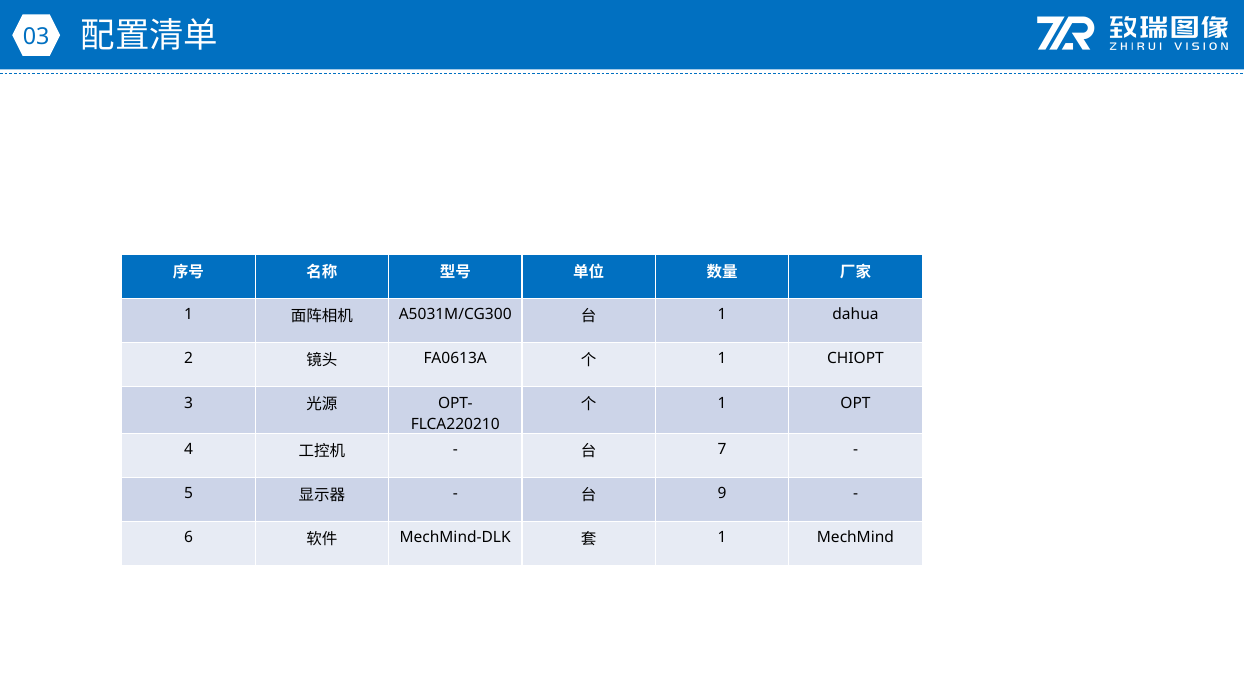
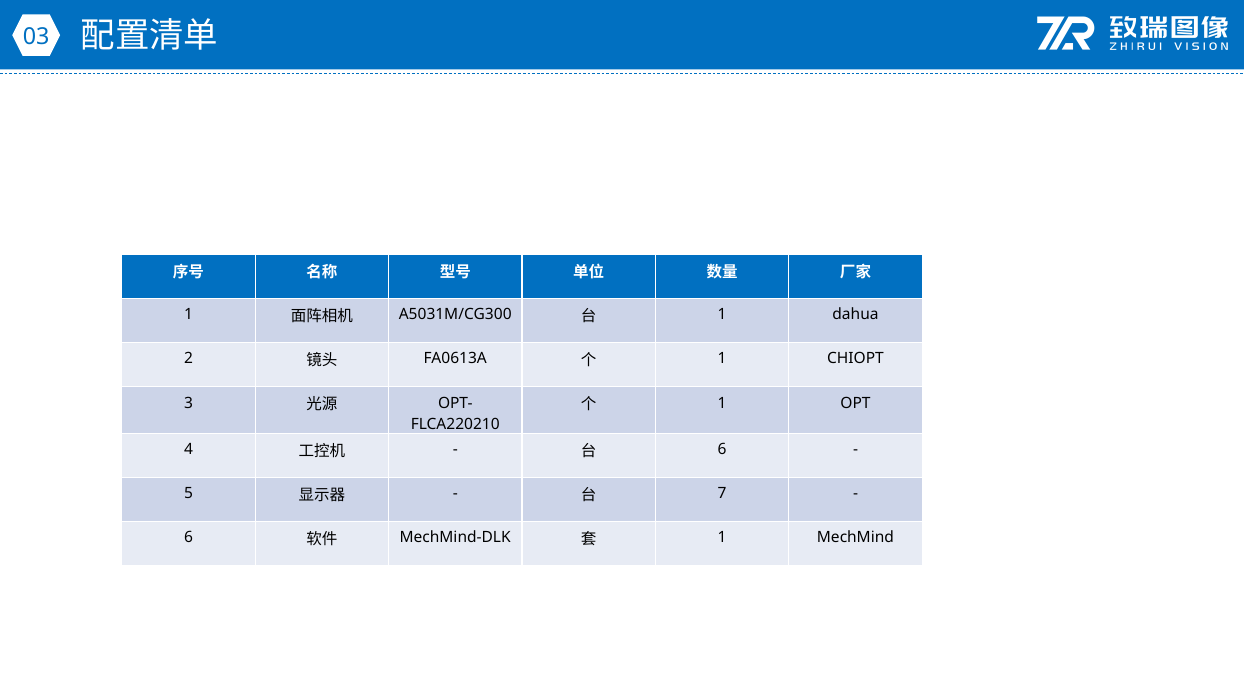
7 at (722, 449): 7 -> 6
9: 9 -> 7
